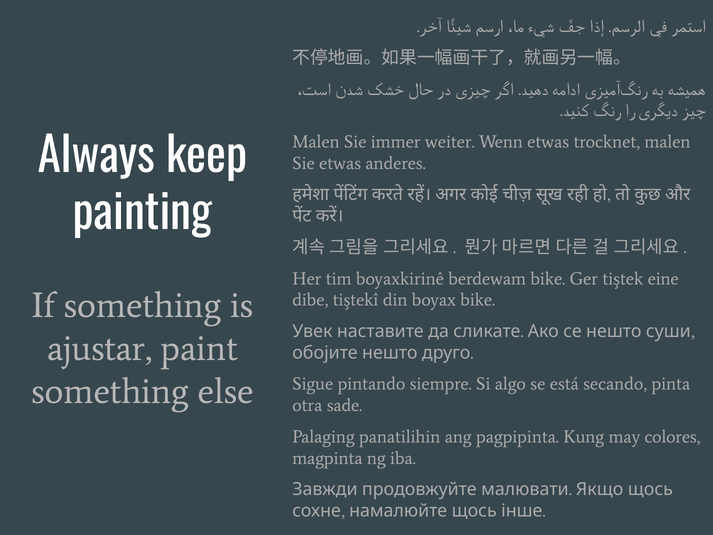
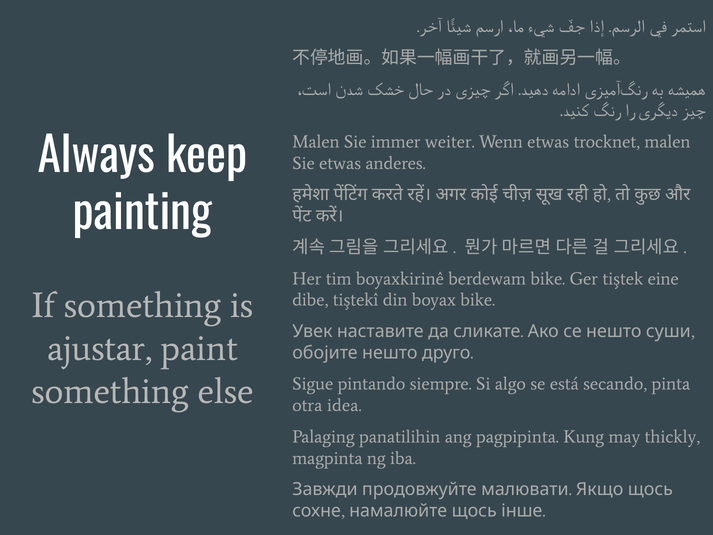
sade: sade -> idea
colores: colores -> thickly
